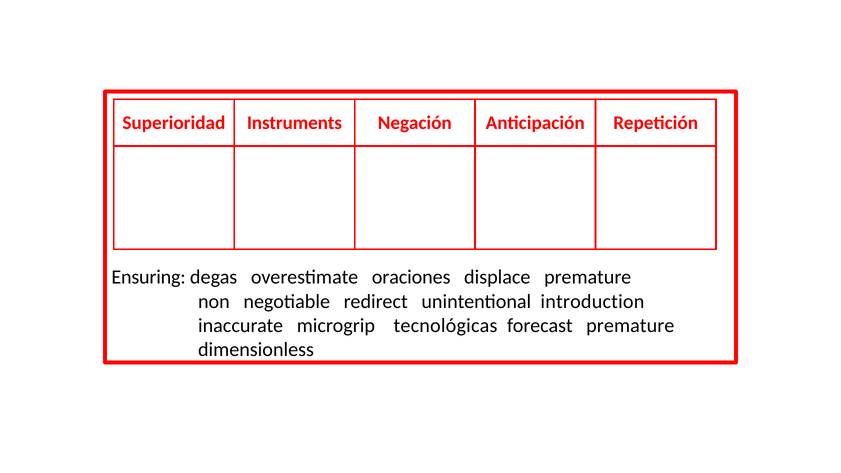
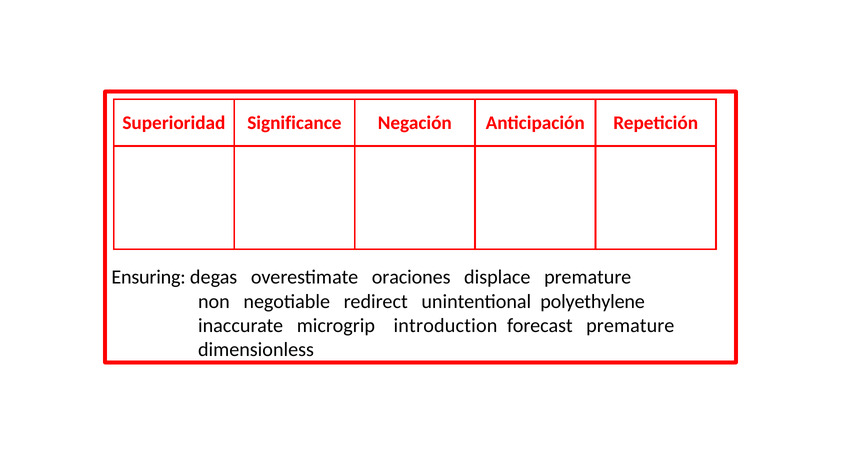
Instruments: Instruments -> Significance
introduction: introduction -> polyethylene
tecnológicas: tecnológicas -> introduction
